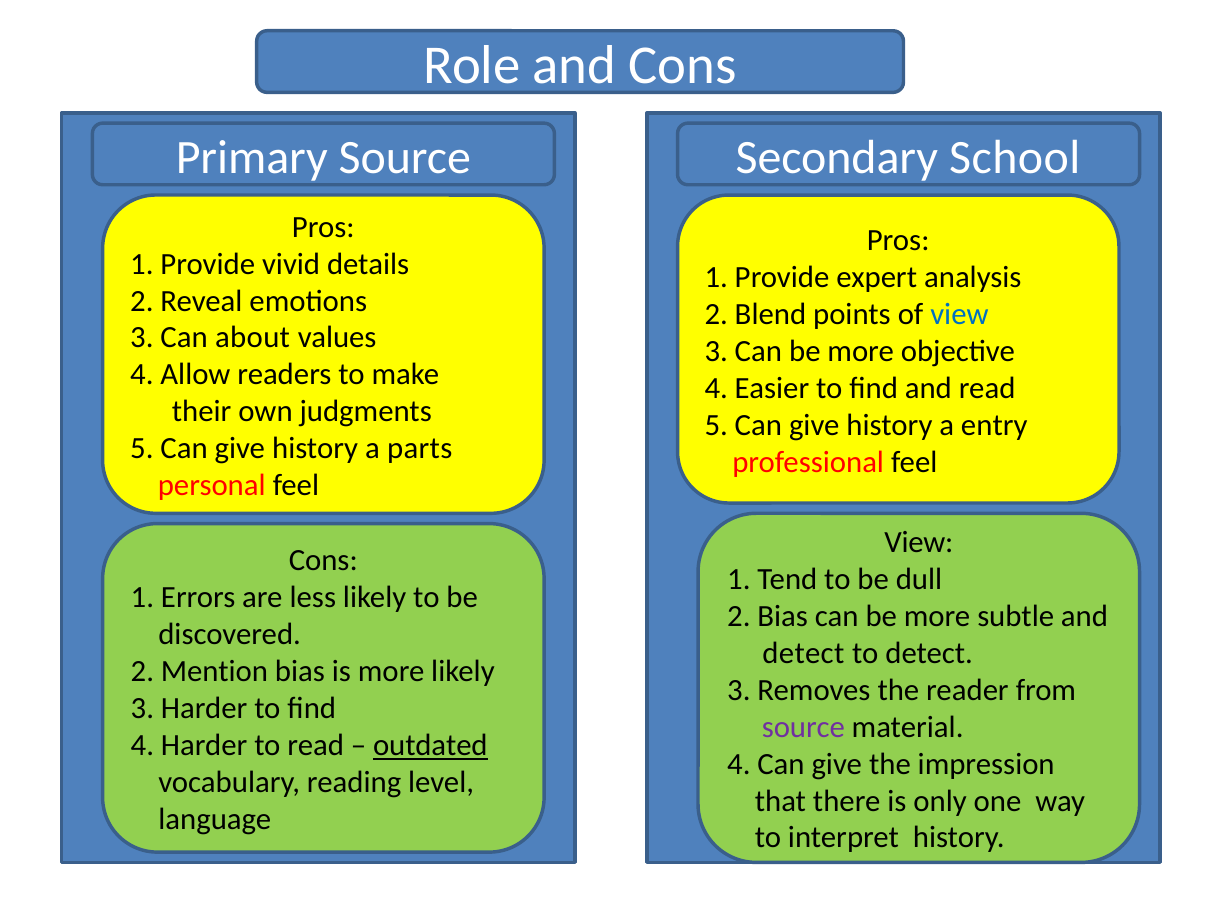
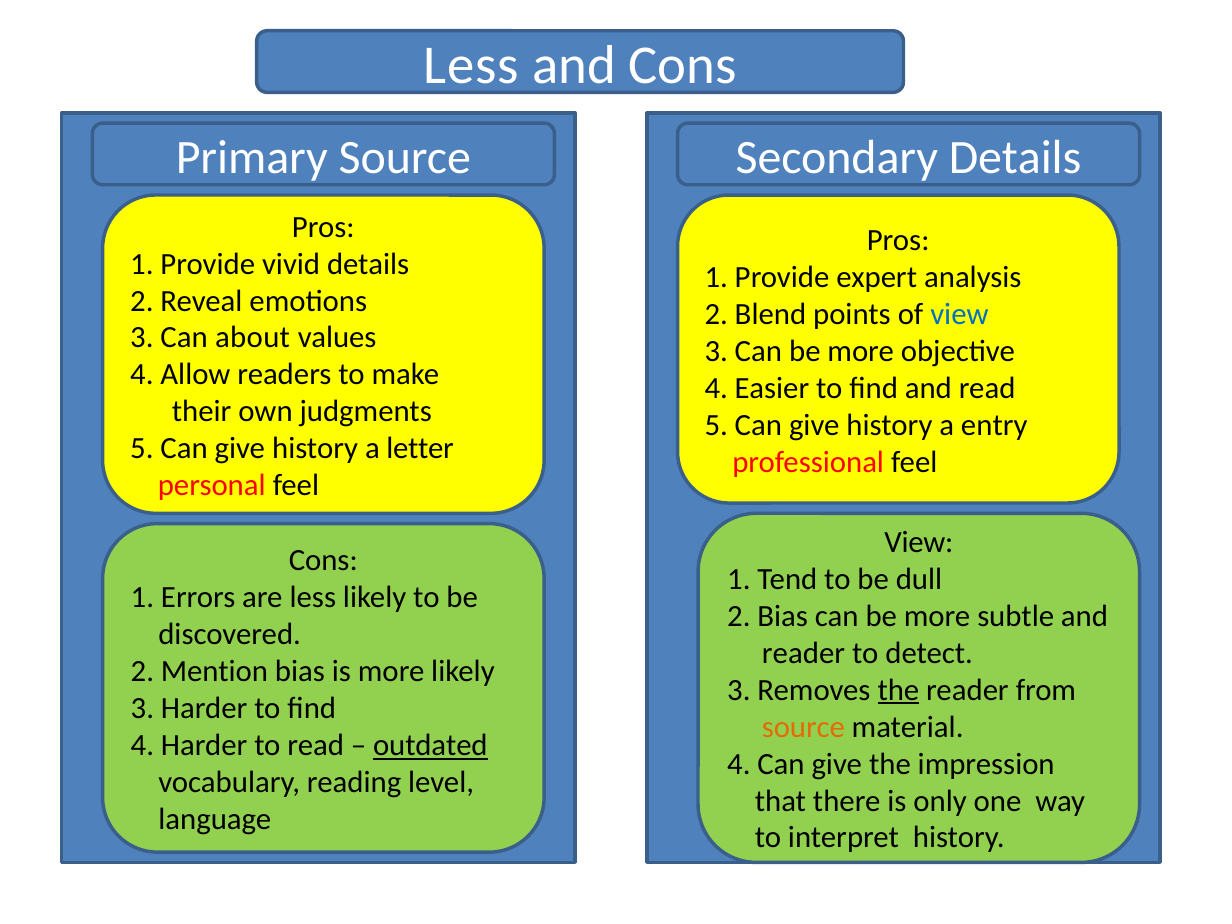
Role at (472, 65): Role -> Less
Secondary School: School -> Details
parts: parts -> letter
detect at (803, 653): detect -> reader
the at (898, 690) underline: none -> present
source at (803, 727) colour: purple -> orange
